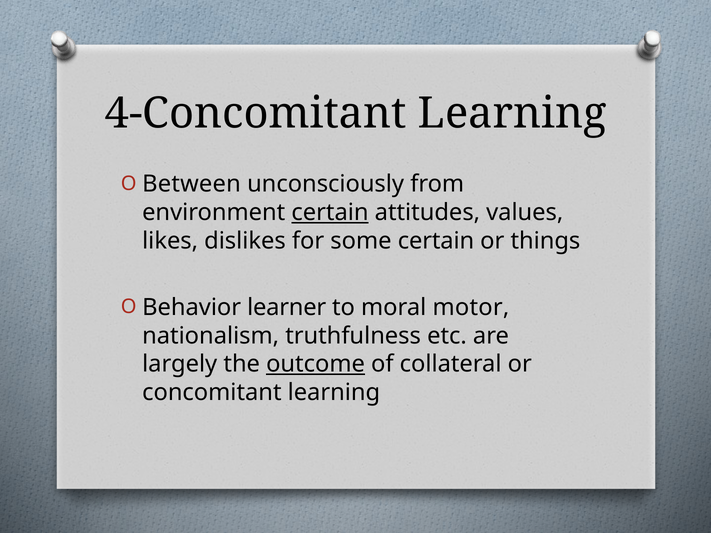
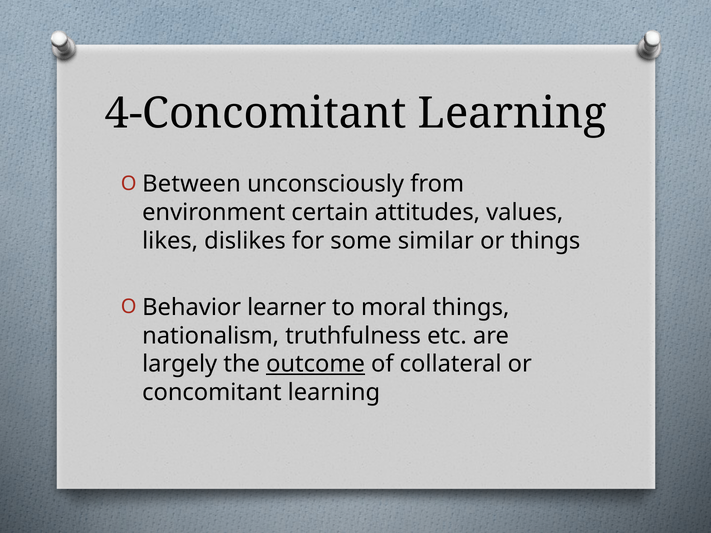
certain at (330, 213) underline: present -> none
some certain: certain -> similar
moral motor: motor -> things
